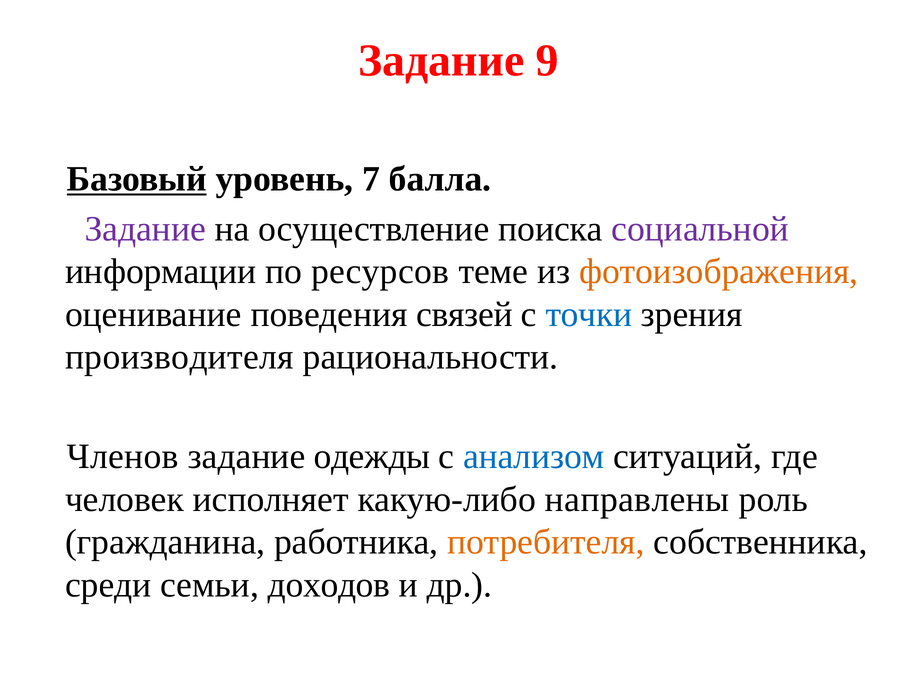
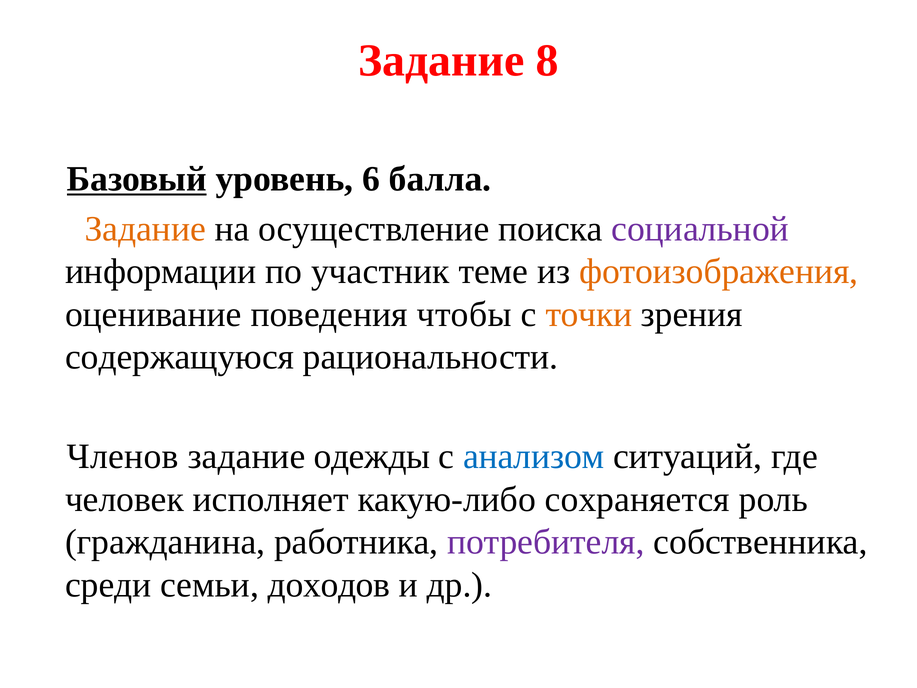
9: 9 -> 8
7: 7 -> 6
Задание at (145, 229) colour: purple -> orange
ресурсов: ресурсов -> участник
связей: связей -> чтобы
точки colour: blue -> orange
производителя: производителя -> содержащуюся
направлены: направлены -> сохраняется
потребителя colour: orange -> purple
